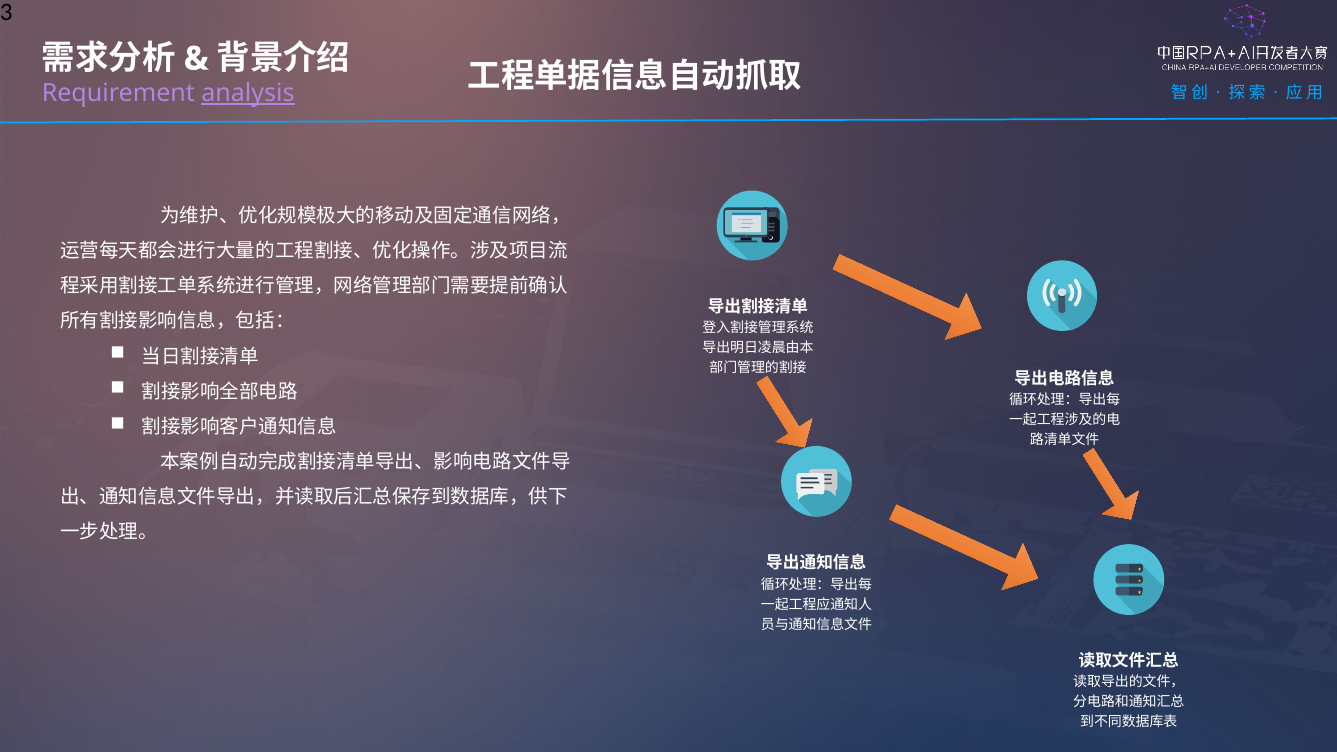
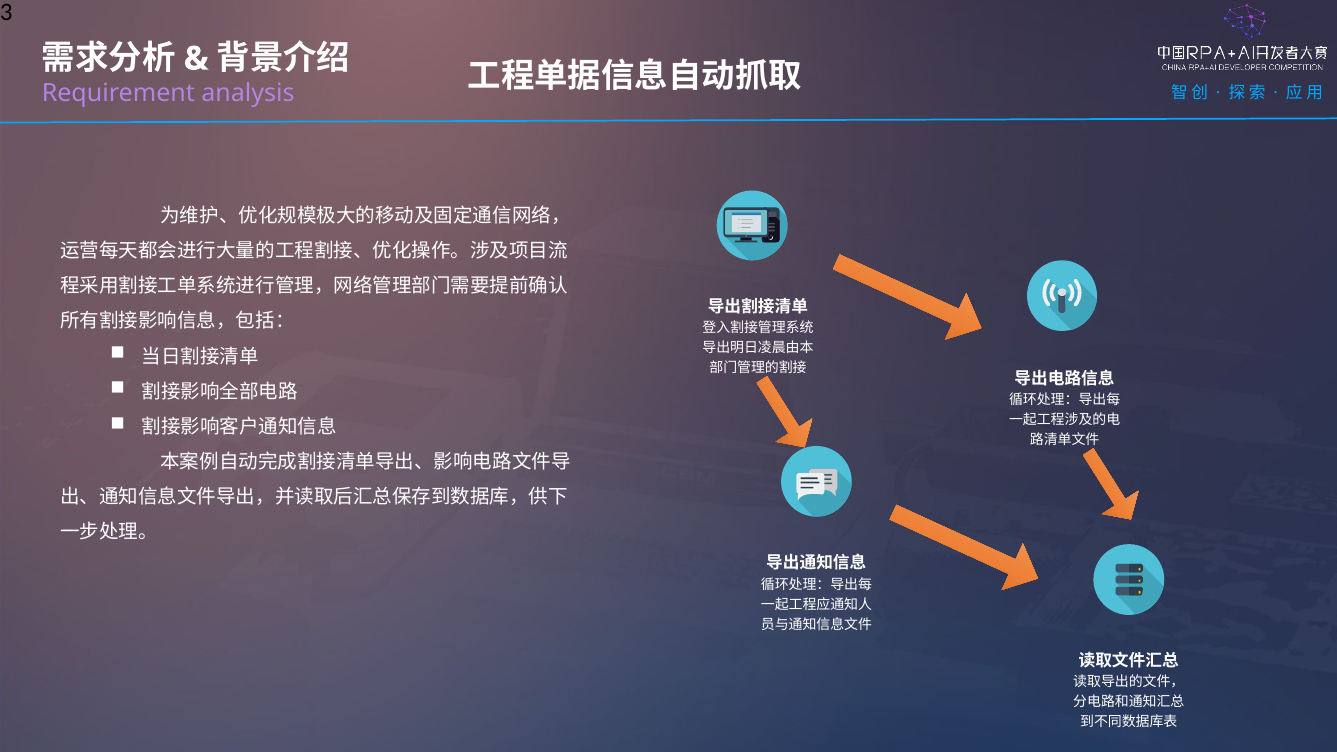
analysis underline: present -> none
